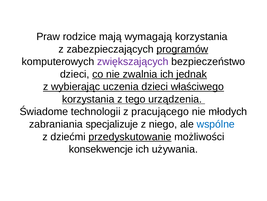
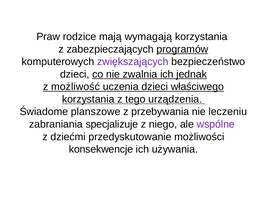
wybierając: wybierając -> możliwość
technologii: technologii -> planszowe
pracującego: pracującego -> przebywania
młodych: młodych -> leczeniu
wspólne colour: blue -> purple
przedyskutowanie underline: present -> none
